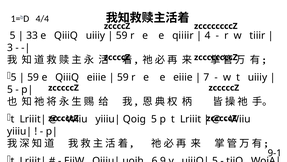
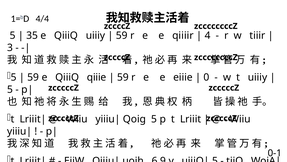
33: 33 -> 35
QiiiQ eiiie: eiiie -> qiiie
7: 7 -> 0
9-1: 9-1 -> 0-1
